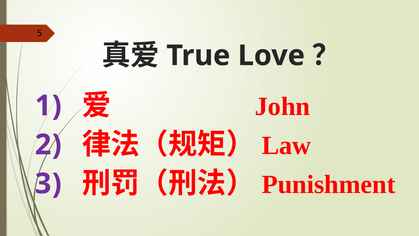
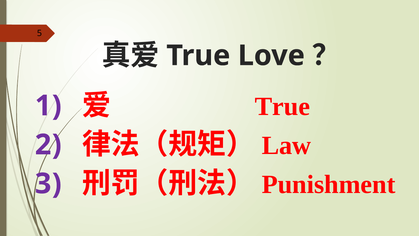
John at (282, 107): John -> True
